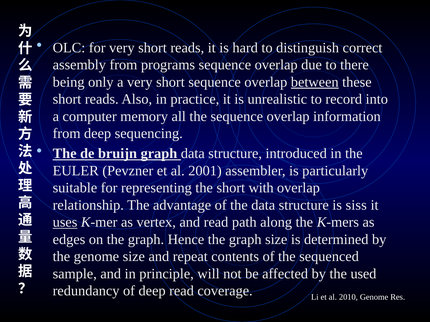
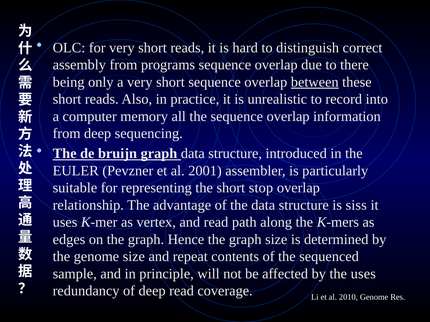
with: with -> stop
uses at (65, 223) underline: present -> none
the used: used -> uses
